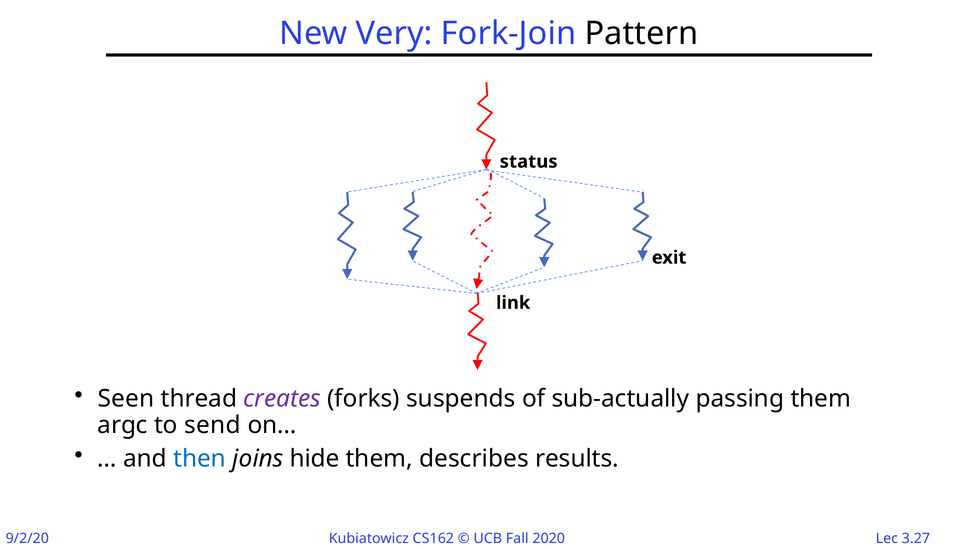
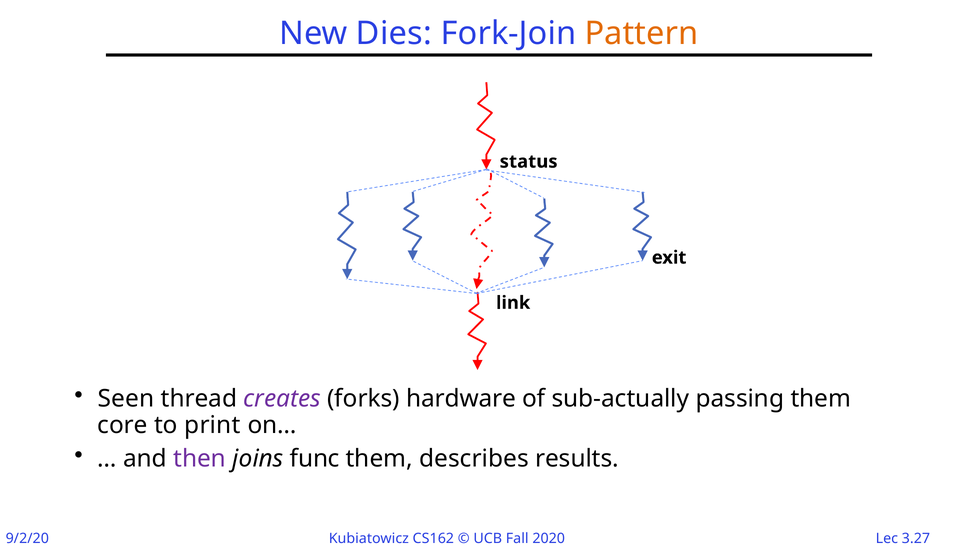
Very: Very -> Dies
Pattern colour: black -> orange
suspends: suspends -> hardware
argc: argc -> core
send: send -> print
then colour: blue -> purple
hide: hide -> func
